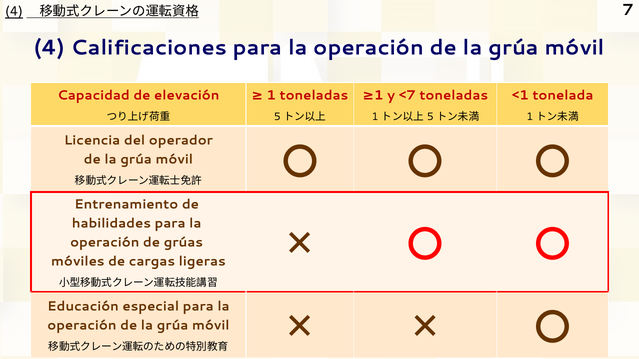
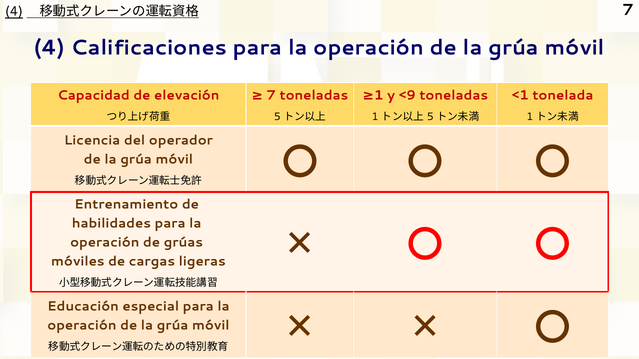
1 at (271, 95): 1 -> 7
7 at (411, 95): 7 -> 9
